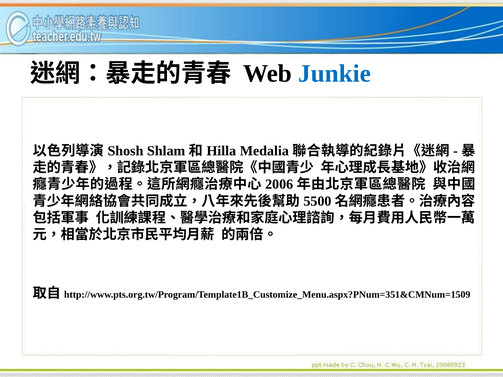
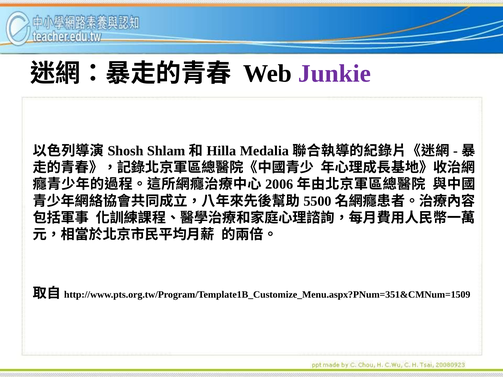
Junkie colour: blue -> purple
